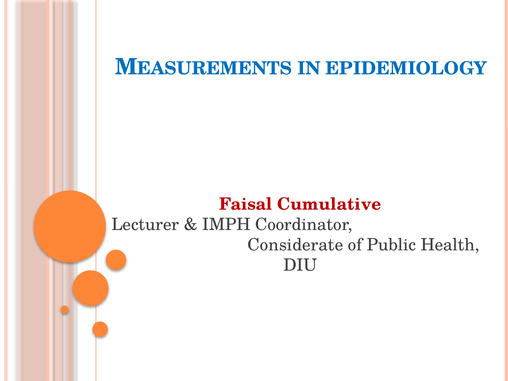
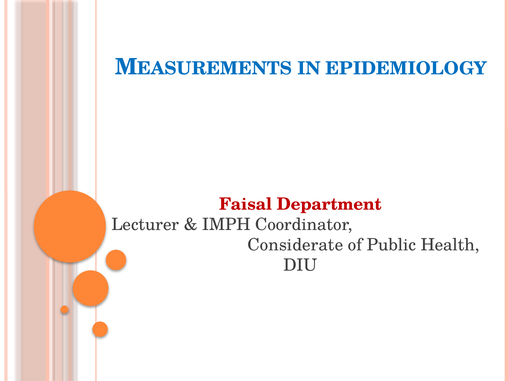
Cumulative: Cumulative -> Department
